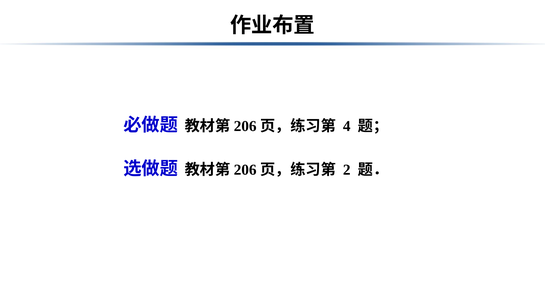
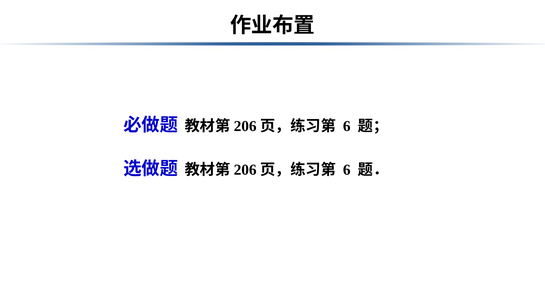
4 at (347, 127): 4 -> 6
2 at (347, 170): 2 -> 6
